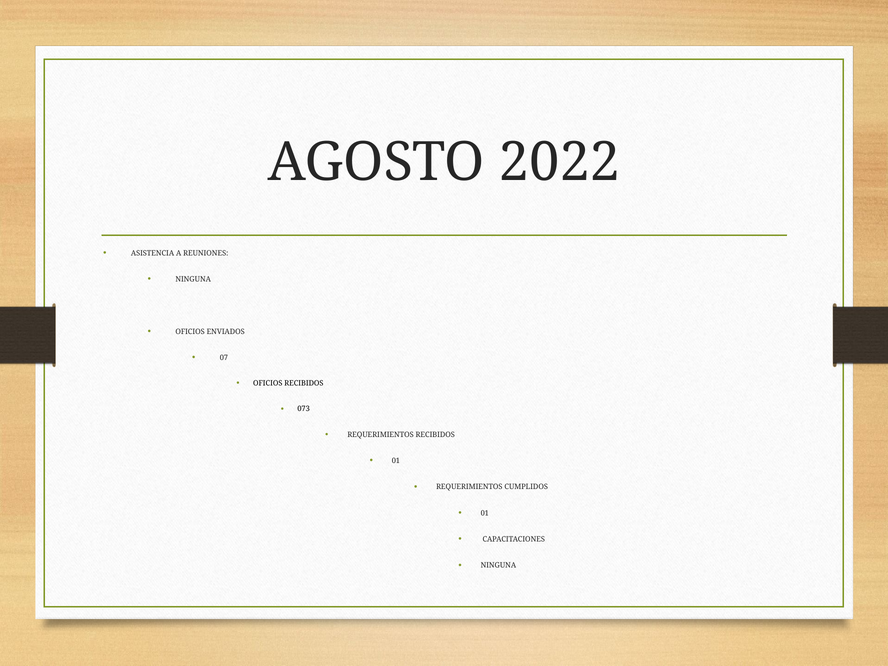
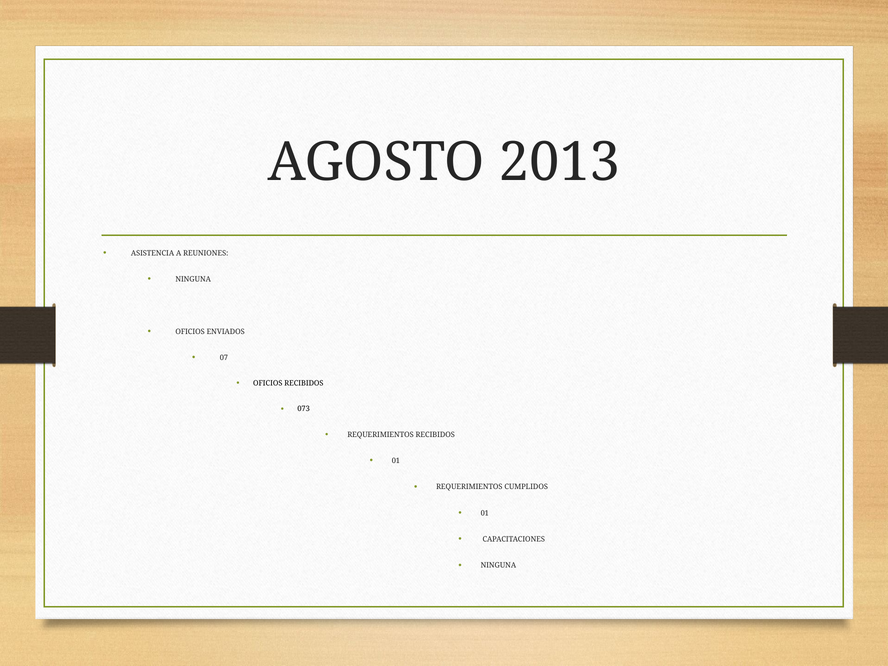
2022: 2022 -> 2013
